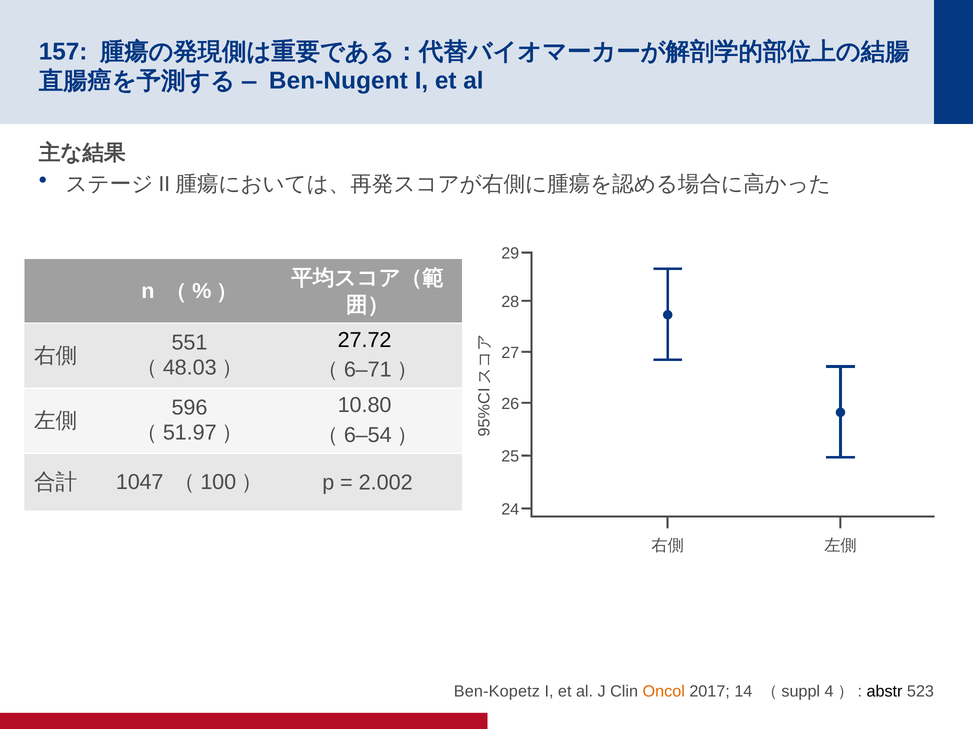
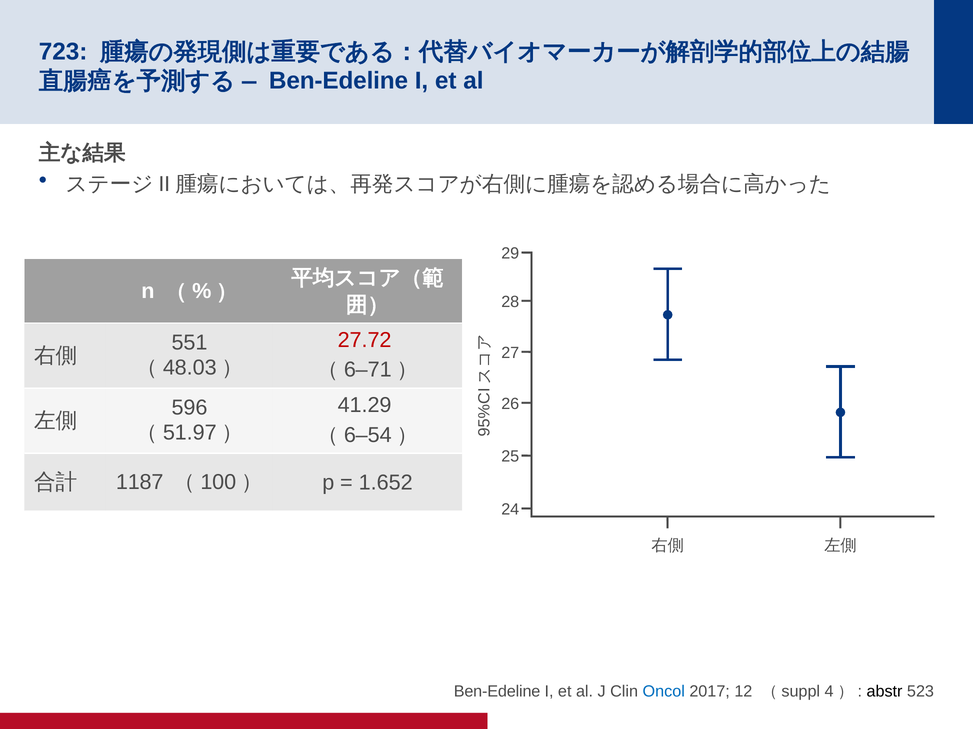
157: 157 -> 723
Ben-Nugent at (338, 81): Ben-Nugent -> Ben-Edeline
27.72 colour: black -> red
10.80: 10.80 -> 41.29
1047: 1047 -> 1187
2.002: 2.002 -> 1.652
Ben-Kopetz at (497, 692): Ben-Kopetz -> Ben-Edeline
Oncol colour: orange -> blue
14: 14 -> 12
